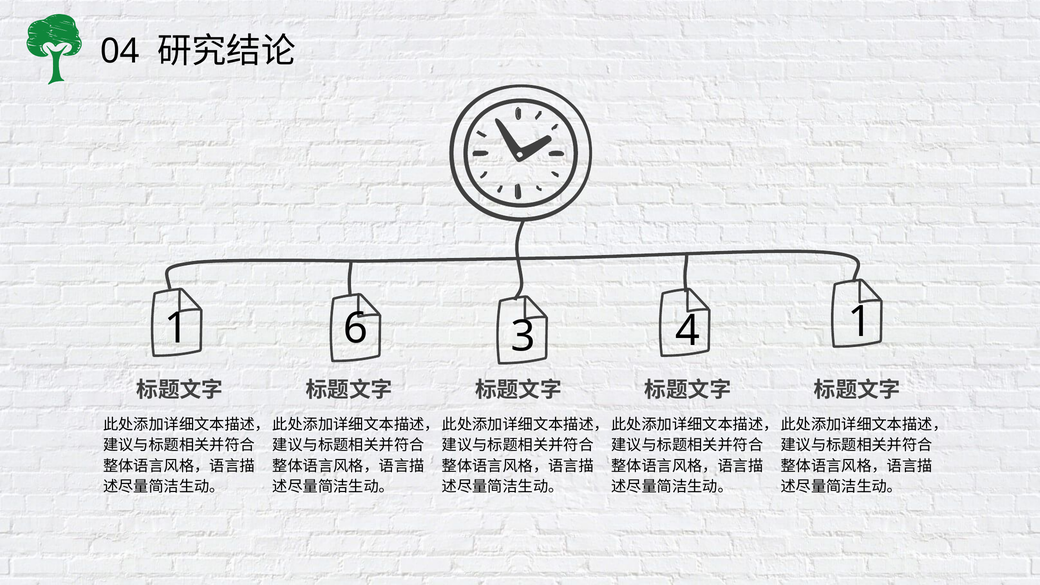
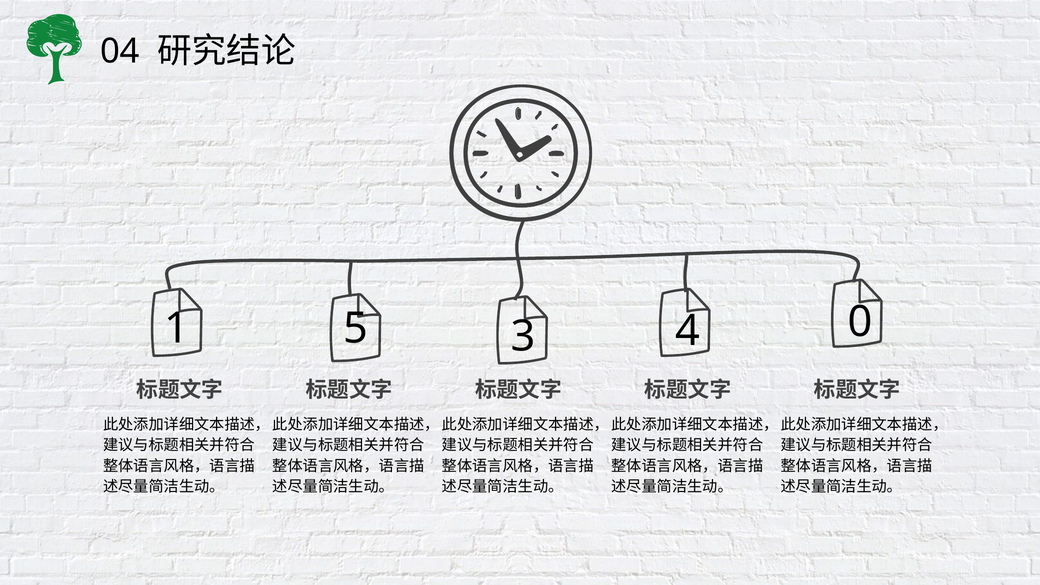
6: 6 -> 5
4 1: 1 -> 0
